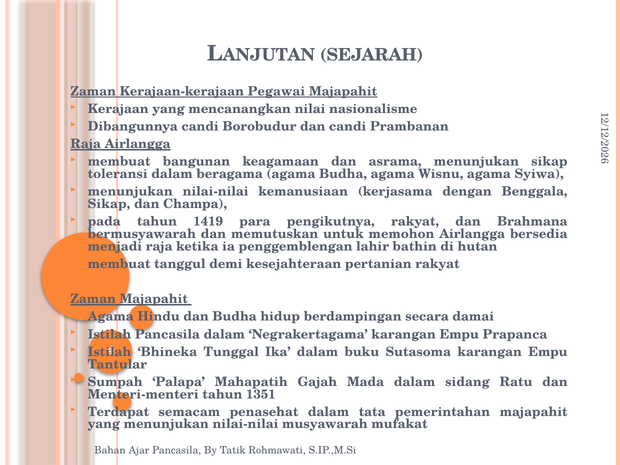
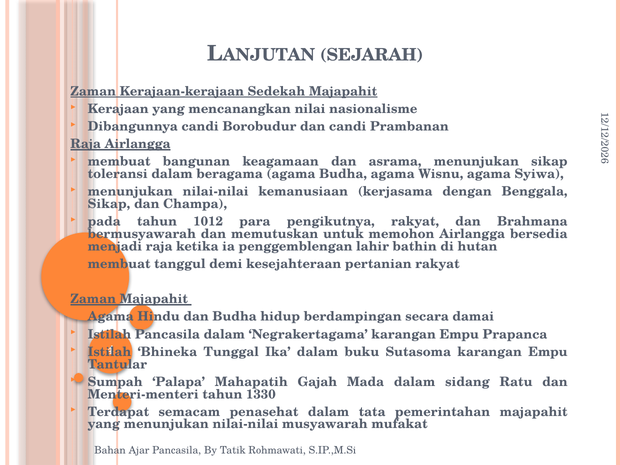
Pegawai: Pegawai -> Sedekah
1419: 1419 -> 1012
1351: 1351 -> 1330
